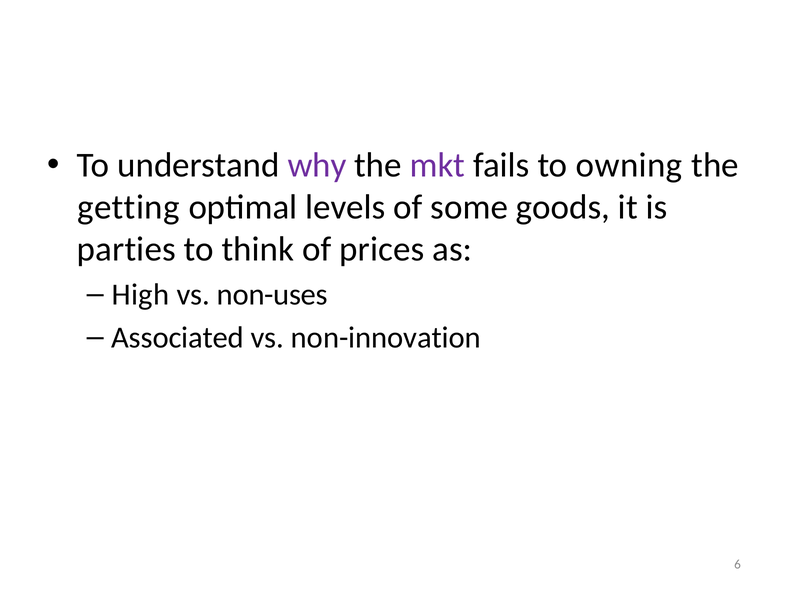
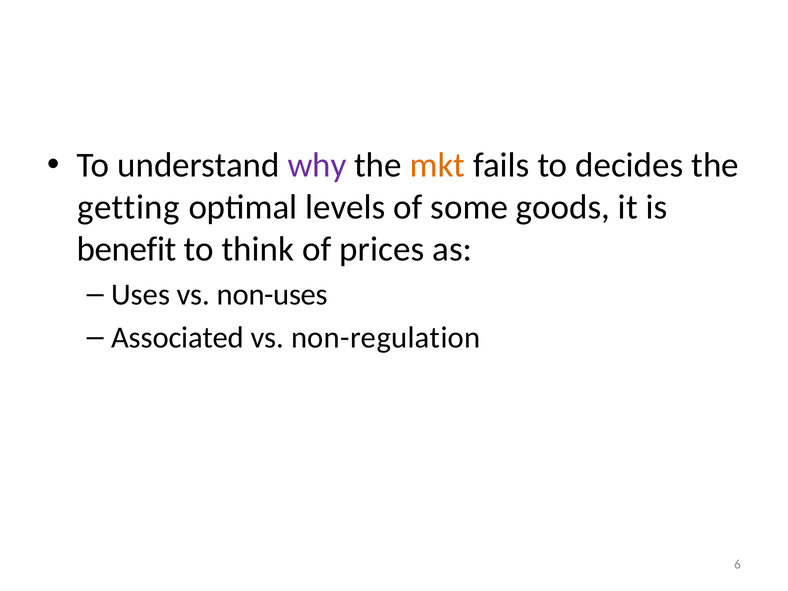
mkt colour: purple -> orange
owning: owning -> decides
parties: parties -> benefit
High: High -> Uses
non-innovation: non-innovation -> non-regulation
